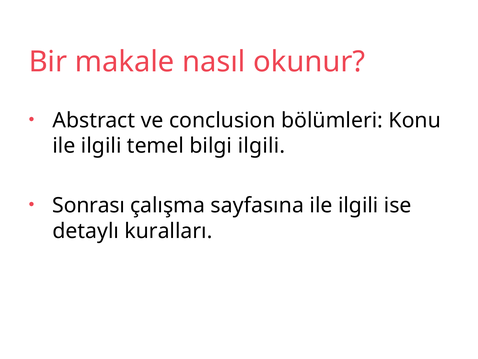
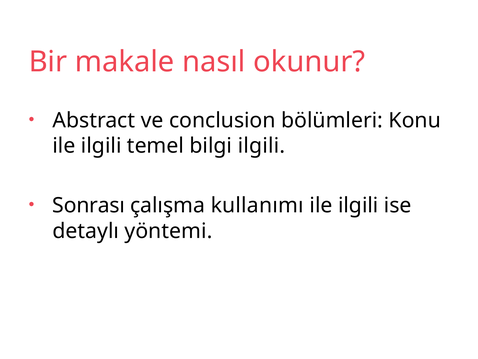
sayfasına: sayfasına -> kullanımı
kuralları: kuralları -> yöntemi
